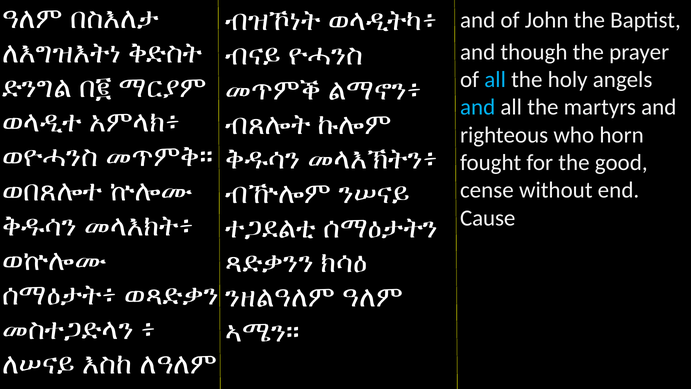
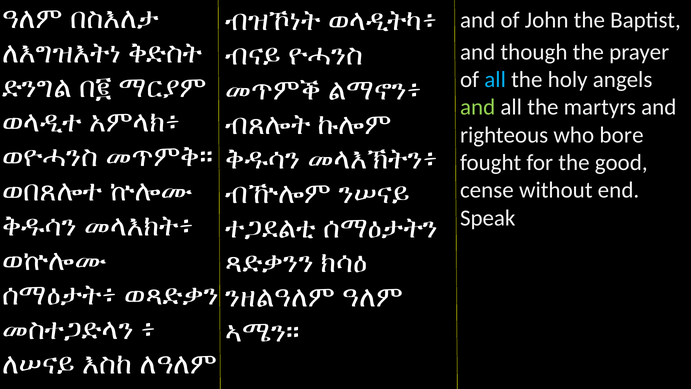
and at (478, 107) colour: light blue -> light green
horn: horn -> bore
Cause: Cause -> Speak
